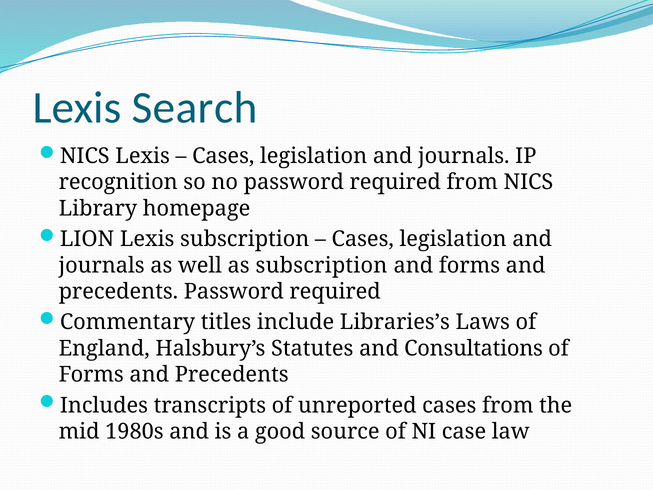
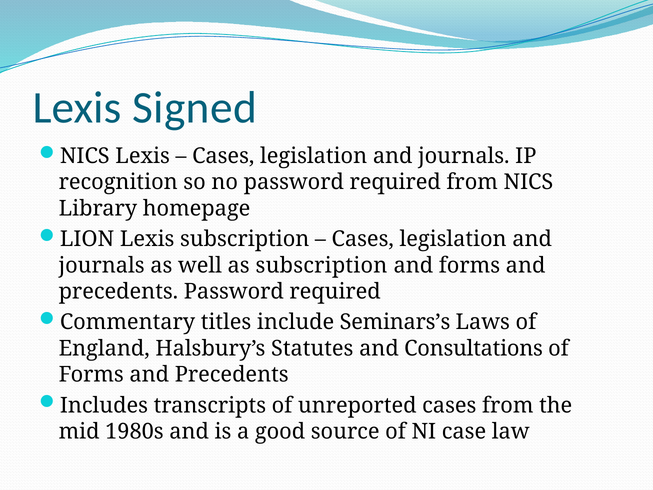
Search: Search -> Signed
Libraries’s: Libraries’s -> Seminars’s
